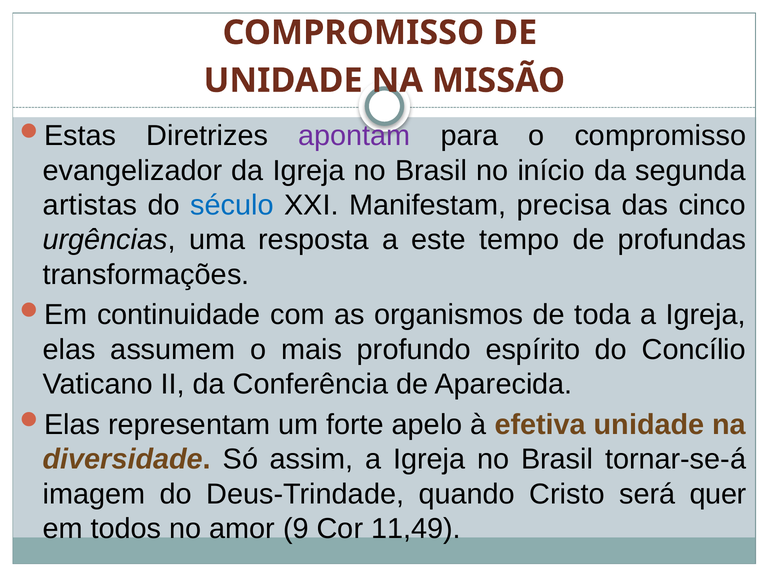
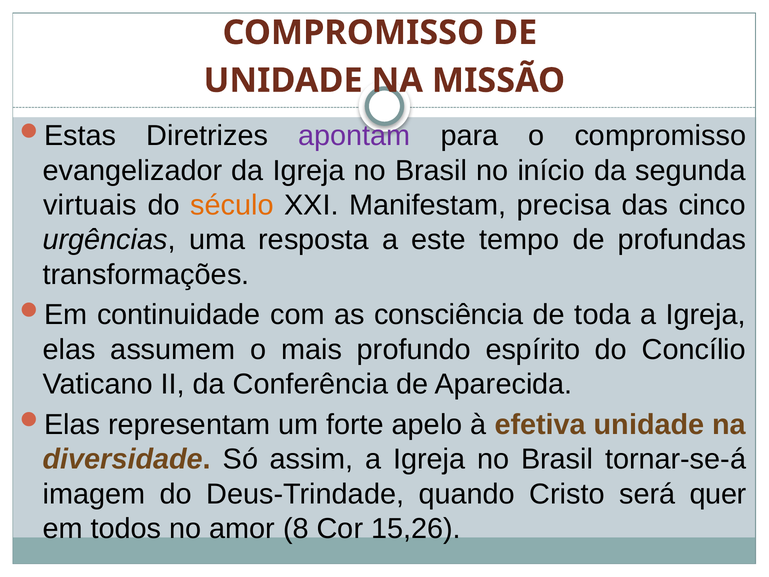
artistas: artistas -> virtuais
século colour: blue -> orange
organismos: organismos -> consciência
9: 9 -> 8
11,49: 11,49 -> 15,26
